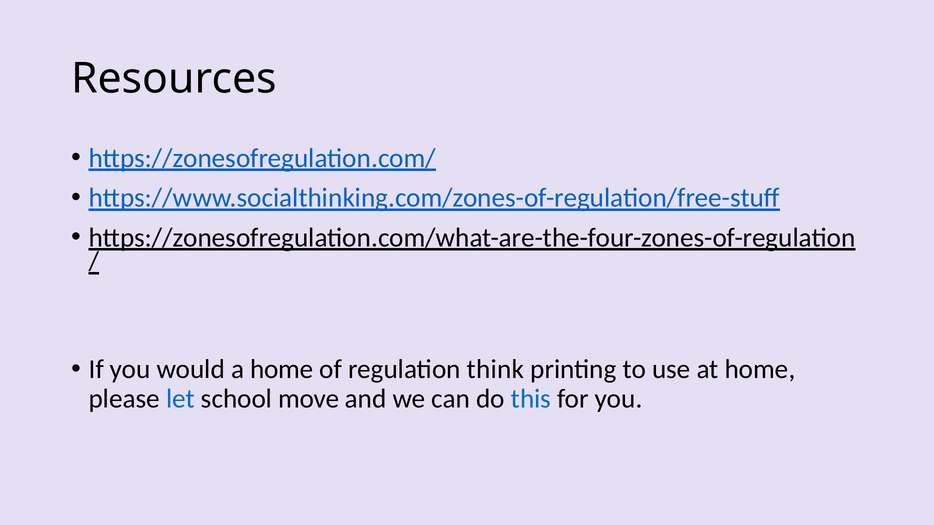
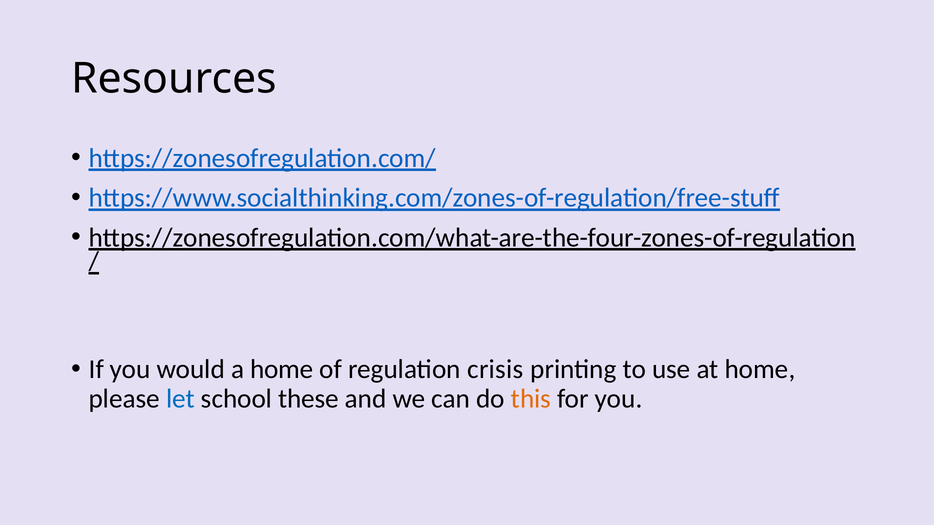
think: think -> crisis
move: move -> these
this colour: blue -> orange
